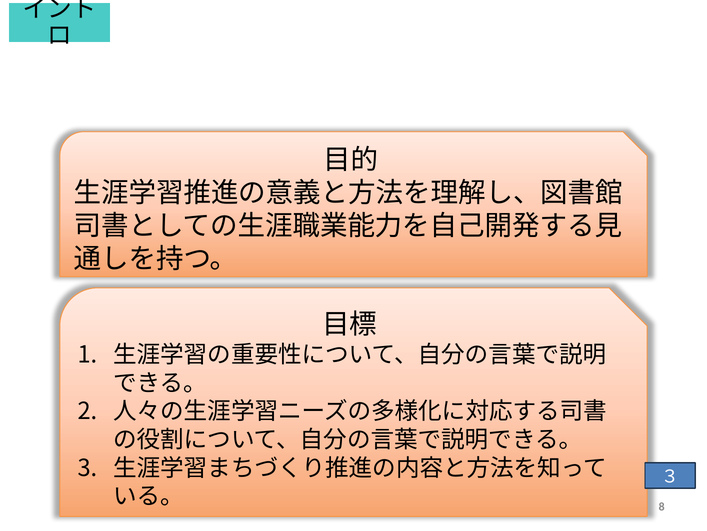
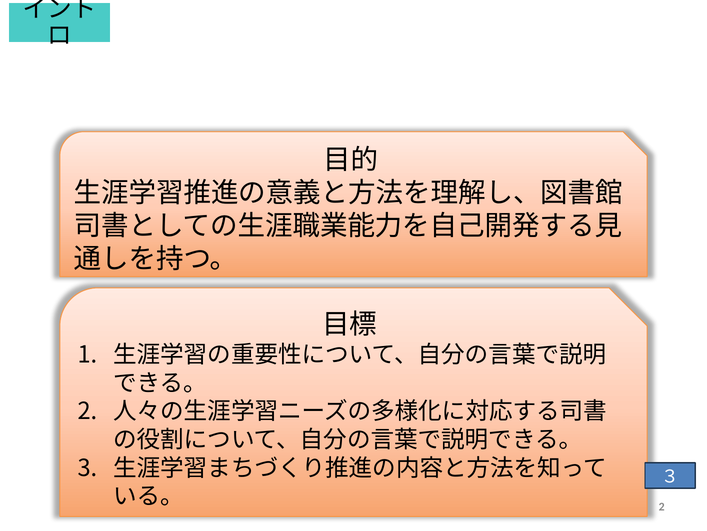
8 at (662, 506): 8 -> 2
